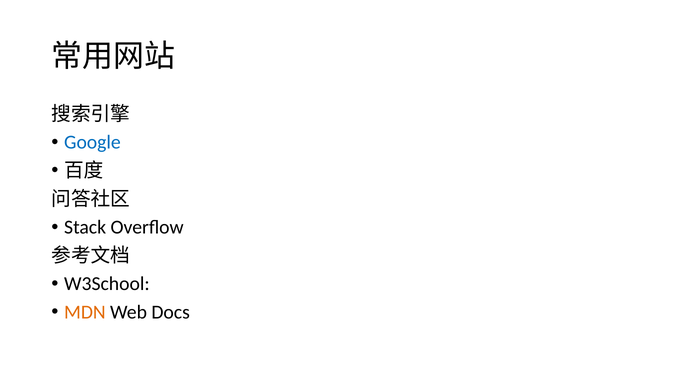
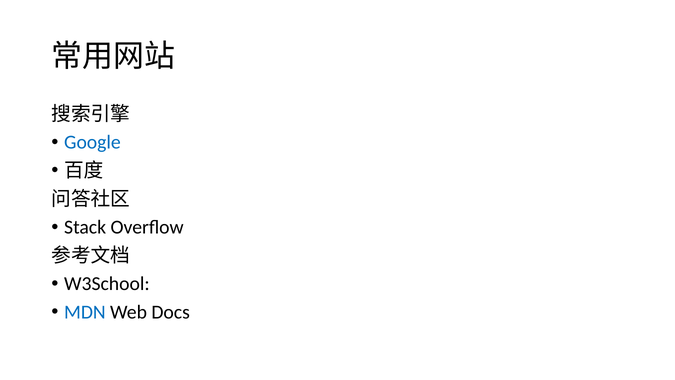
MDN colour: orange -> blue
